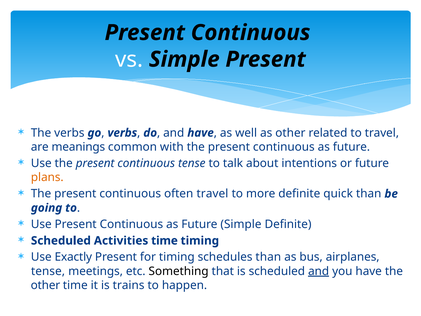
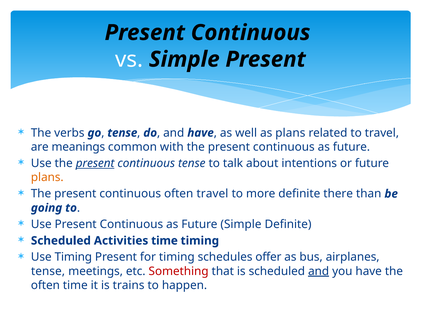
verbs at (122, 133): verbs -> tense
as other: other -> plans
present at (95, 163) underline: none -> present
quick: quick -> there
Use Exactly: Exactly -> Timing
schedules than: than -> offer
Something colour: black -> red
other at (45, 285): other -> often
